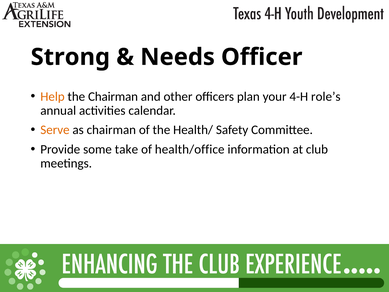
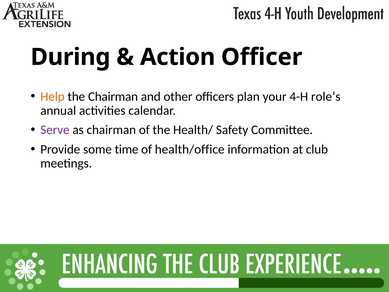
Strong: Strong -> During
Needs: Needs -> Action
Serve colour: orange -> purple
take: take -> time
